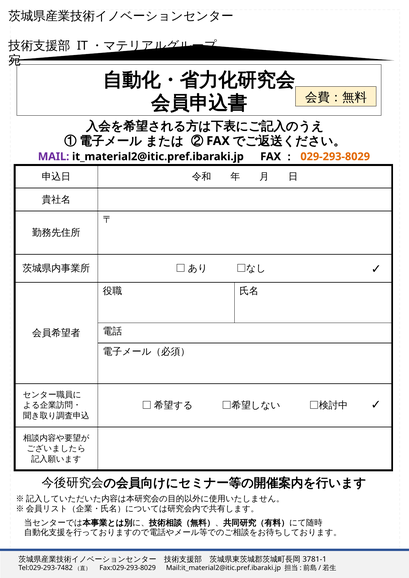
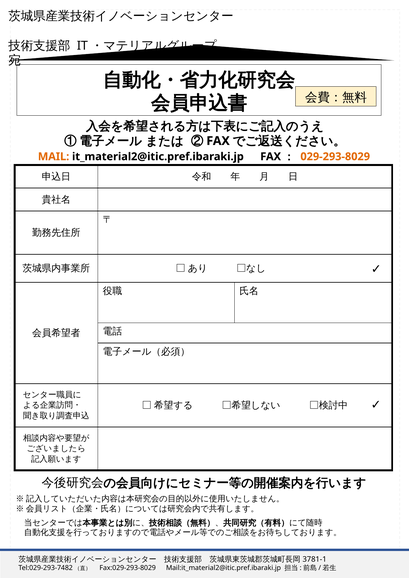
MAIL colour: purple -> orange
